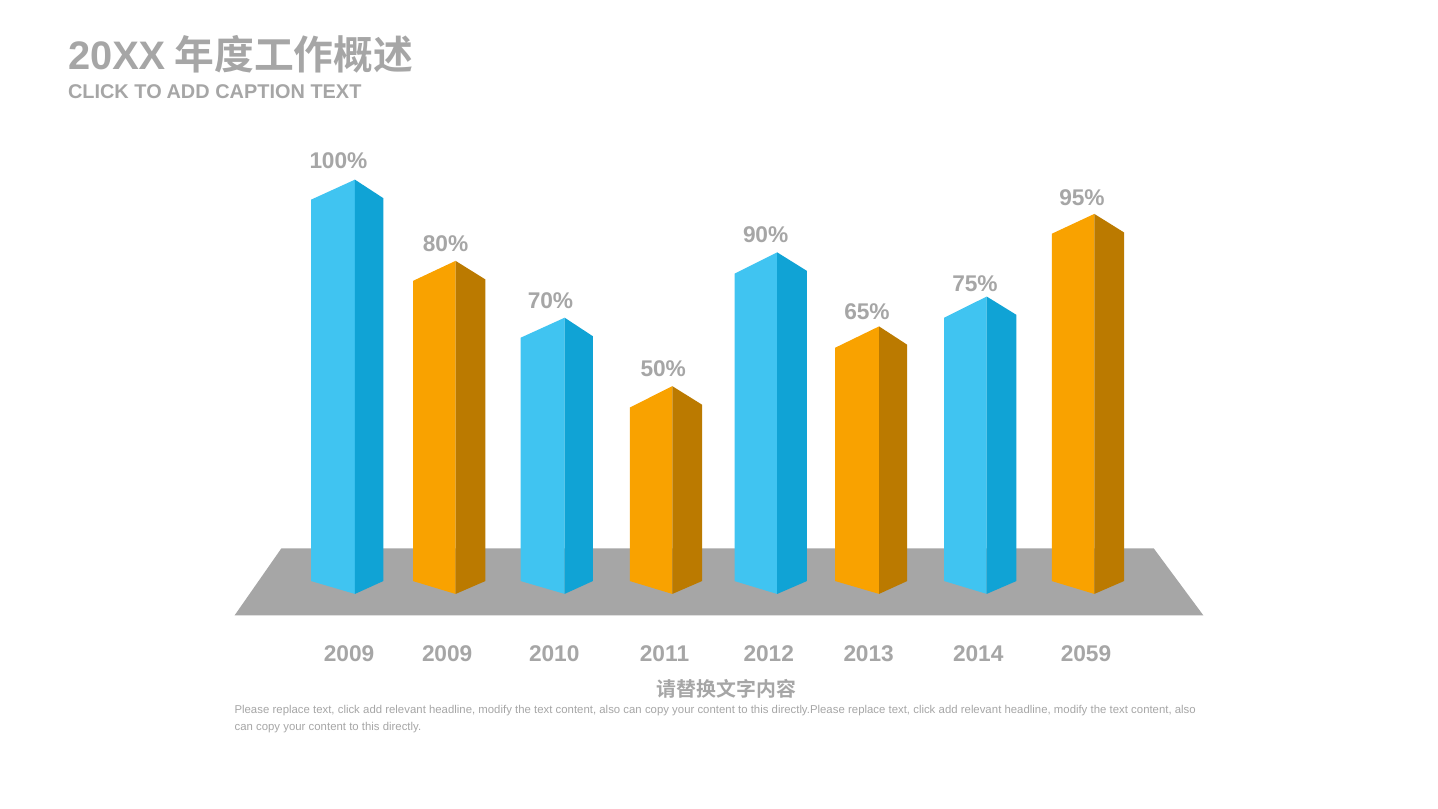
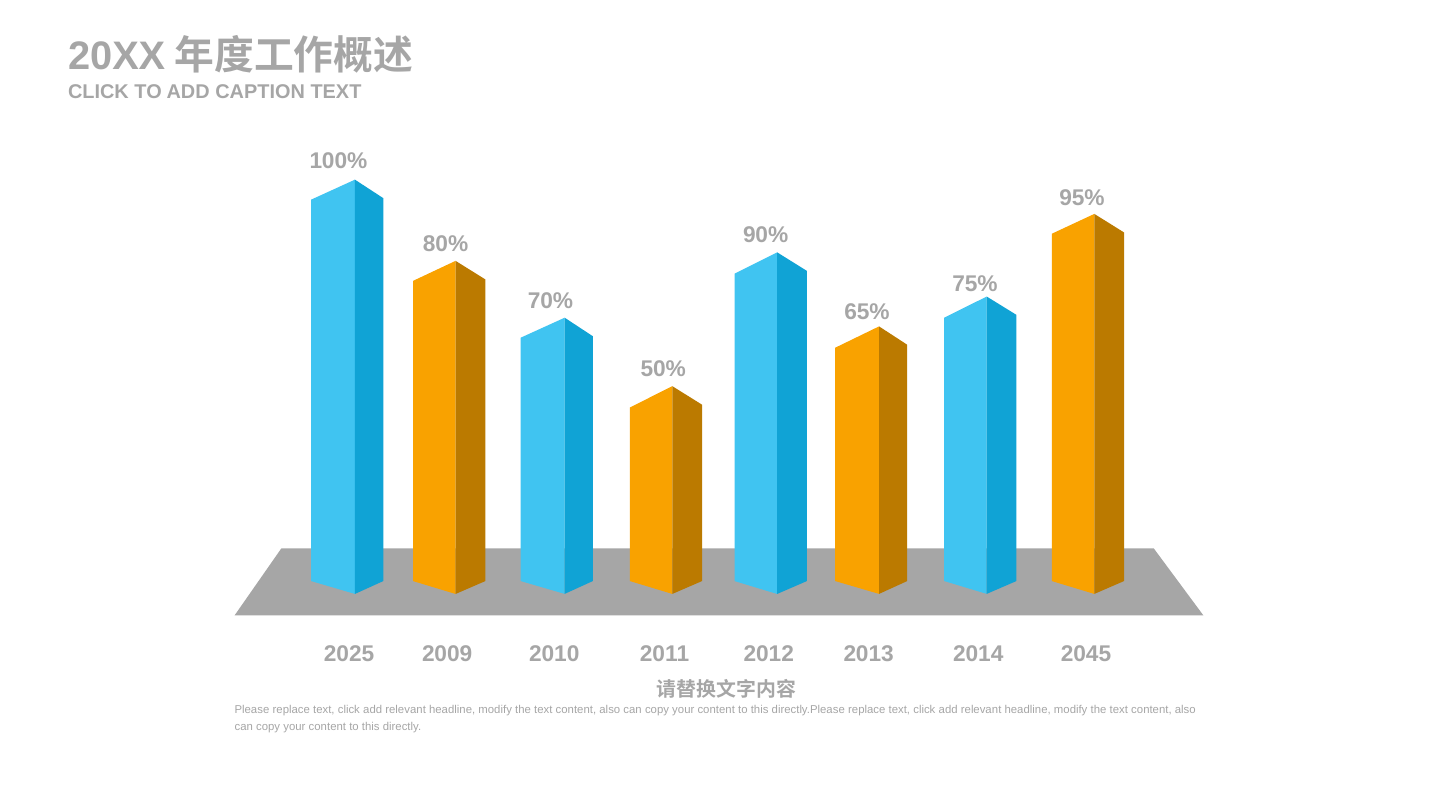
2009 at (349, 654): 2009 -> 2025
2059: 2059 -> 2045
